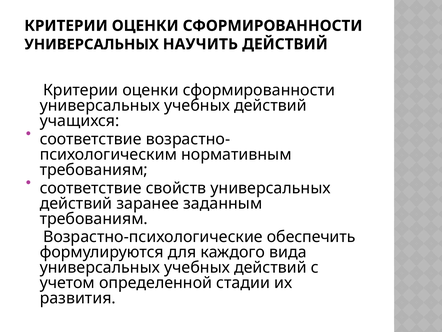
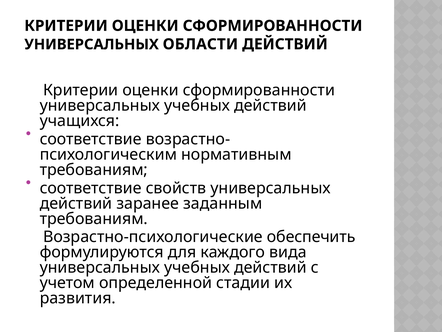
НАУЧИТЬ: НАУЧИТЬ -> ОБЛАСТИ
